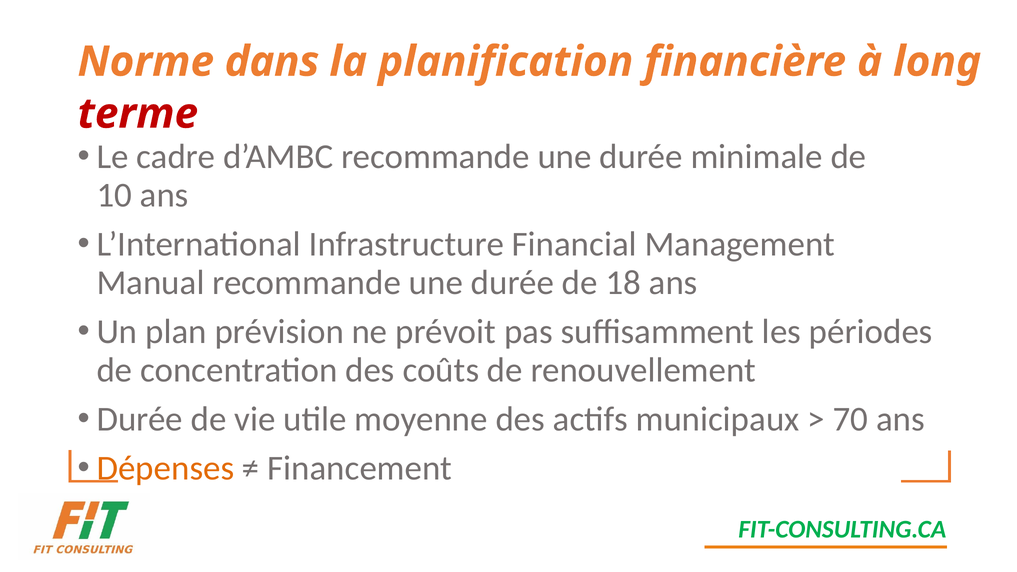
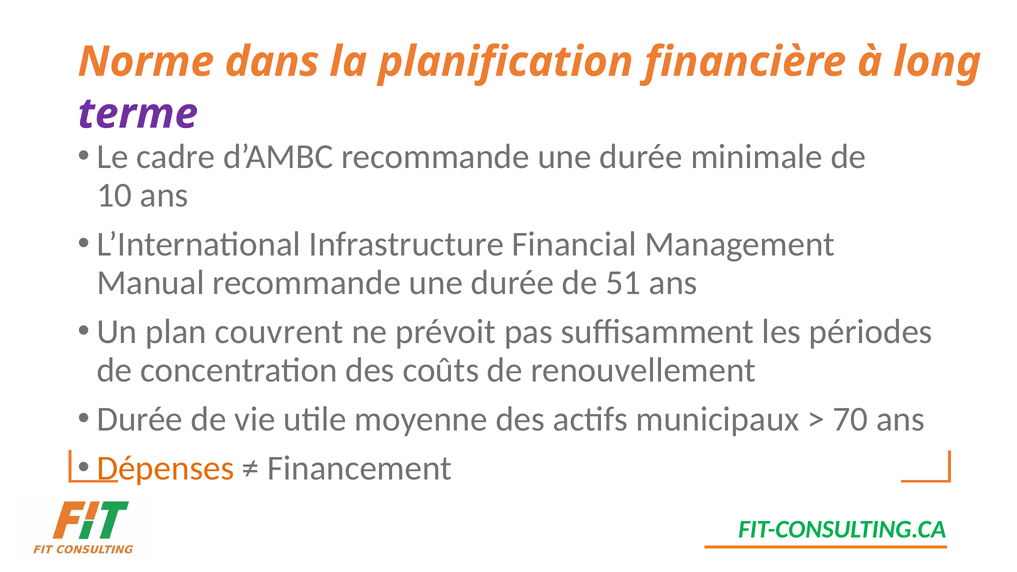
terme colour: red -> purple
18: 18 -> 51
prévision: prévision -> couvrent
